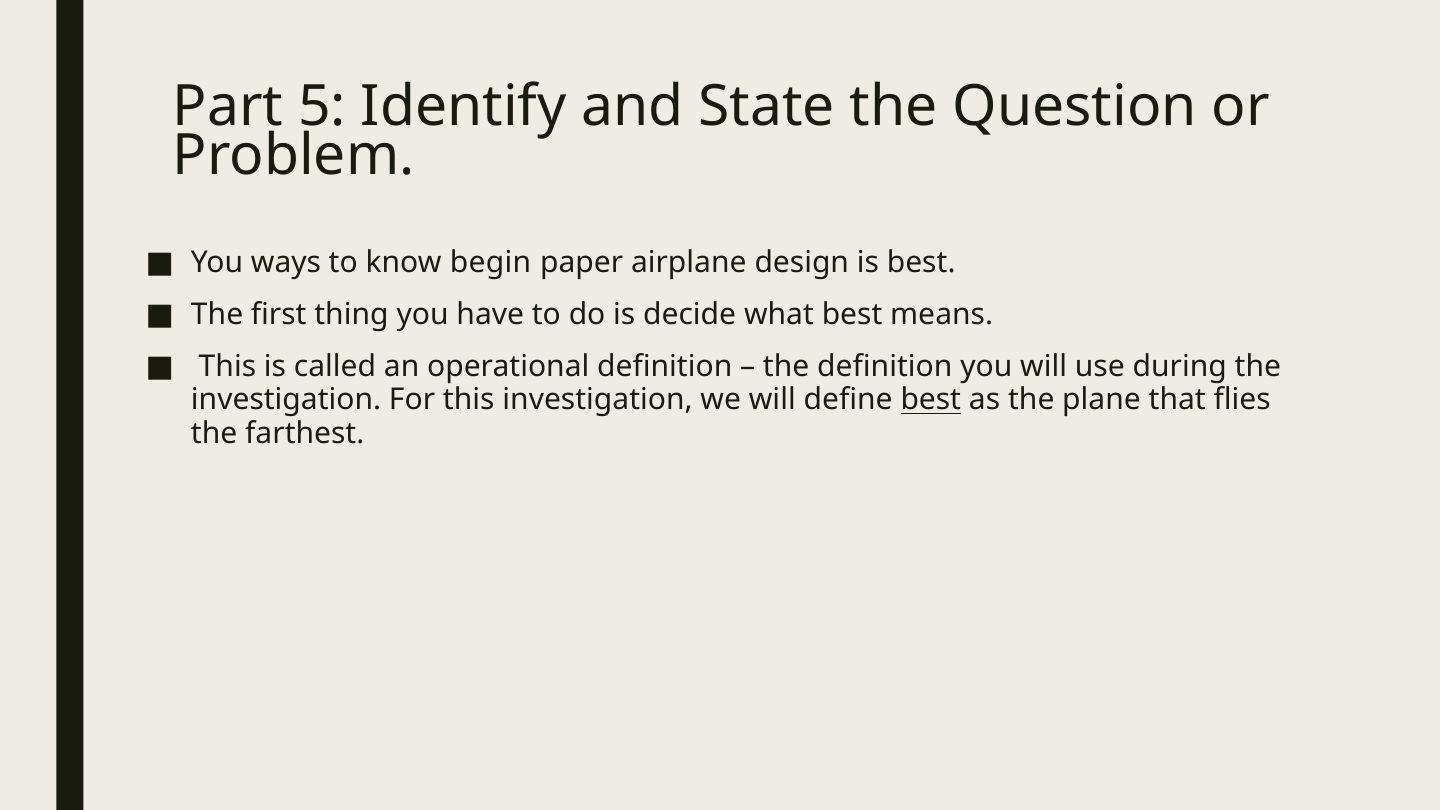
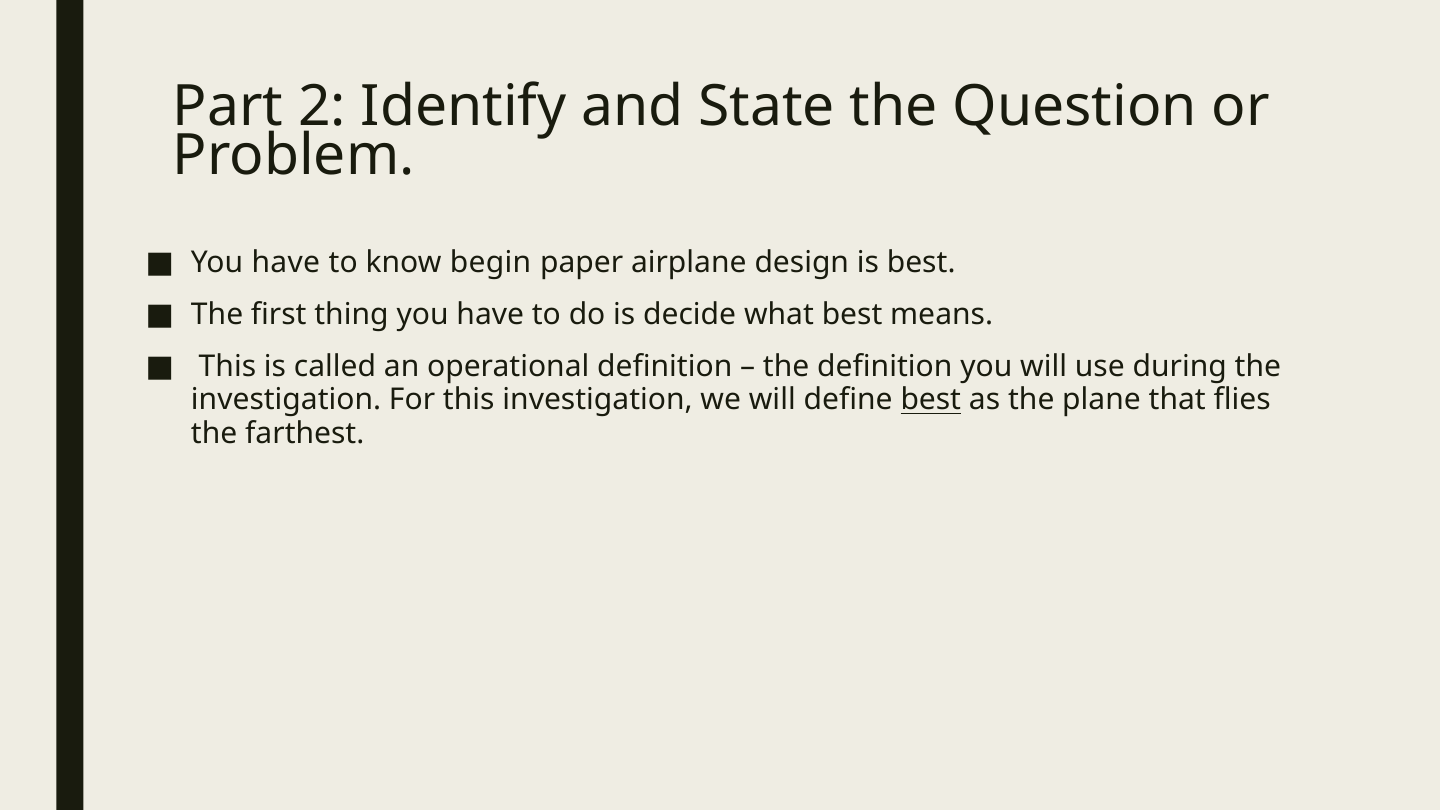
5: 5 -> 2
ways at (286, 262): ways -> have
